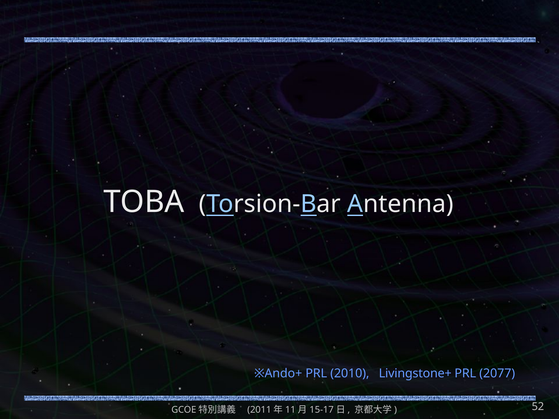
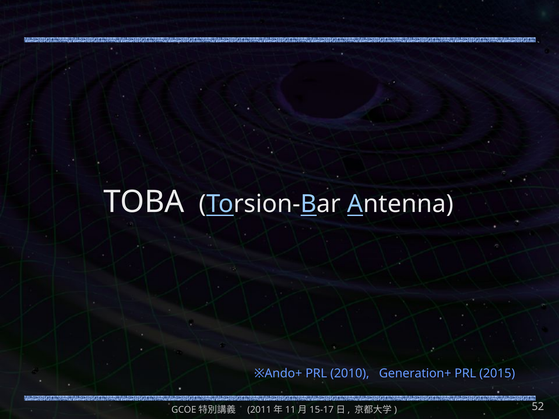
Livingstone+: Livingstone+ -> Generation+
2077: 2077 -> 2015
